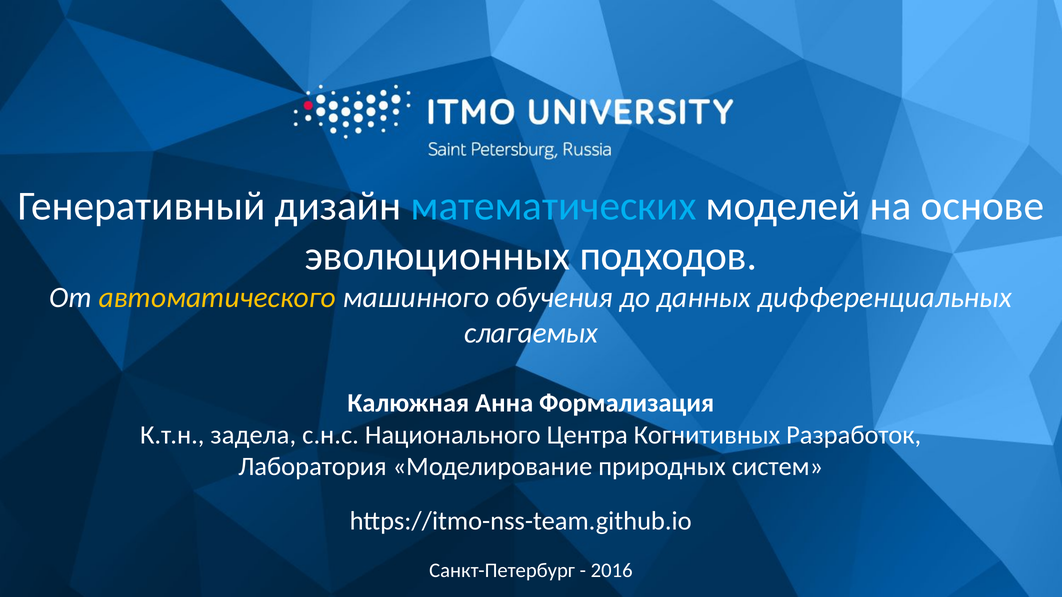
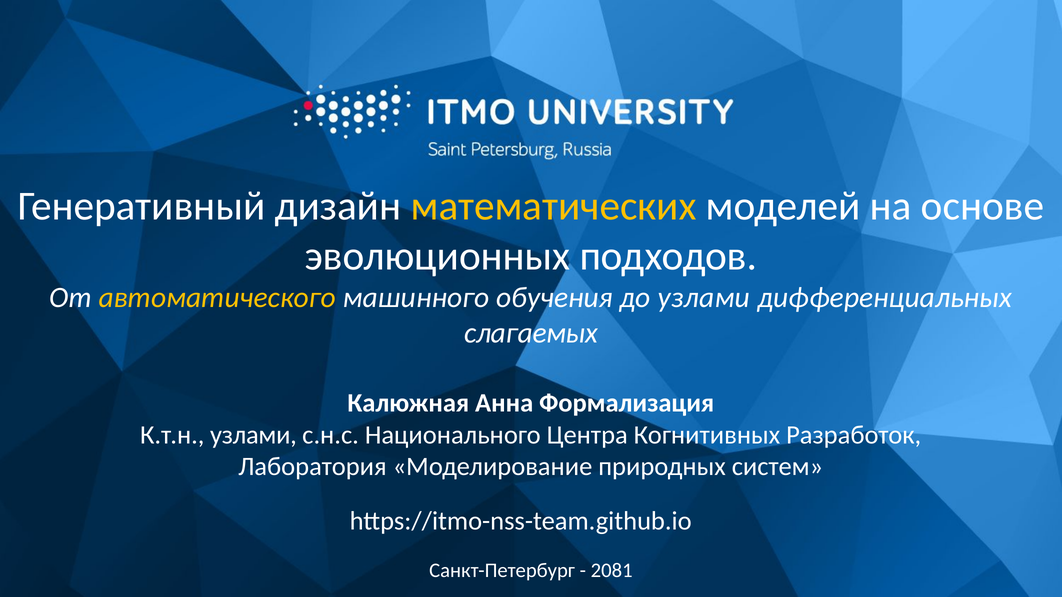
математических colour: light blue -> yellow
до данных: данных -> узлами
К.т.н задела: задела -> узлами
2016: 2016 -> 2081
